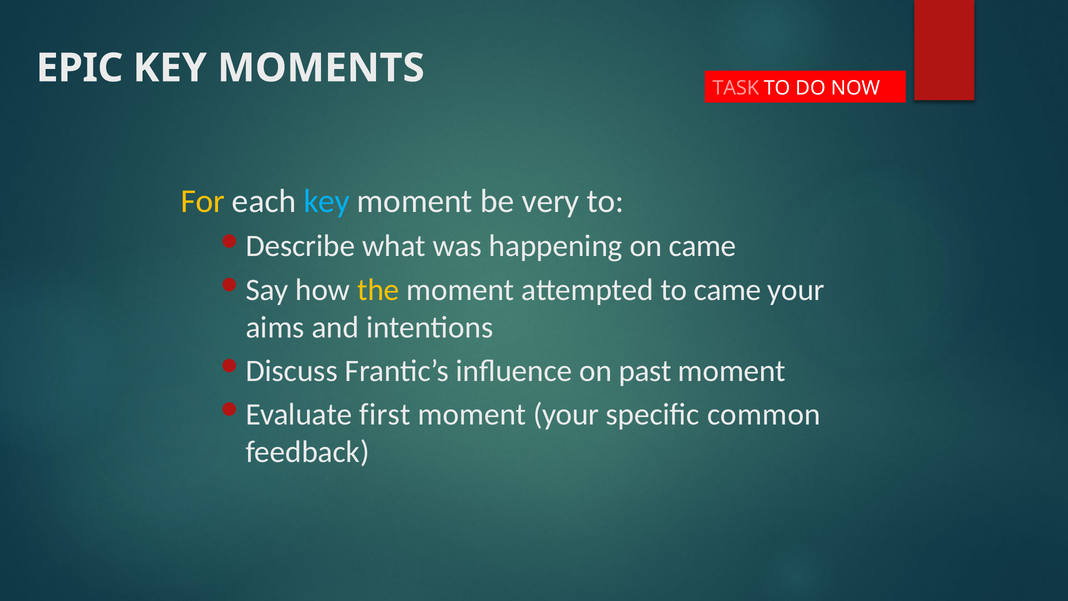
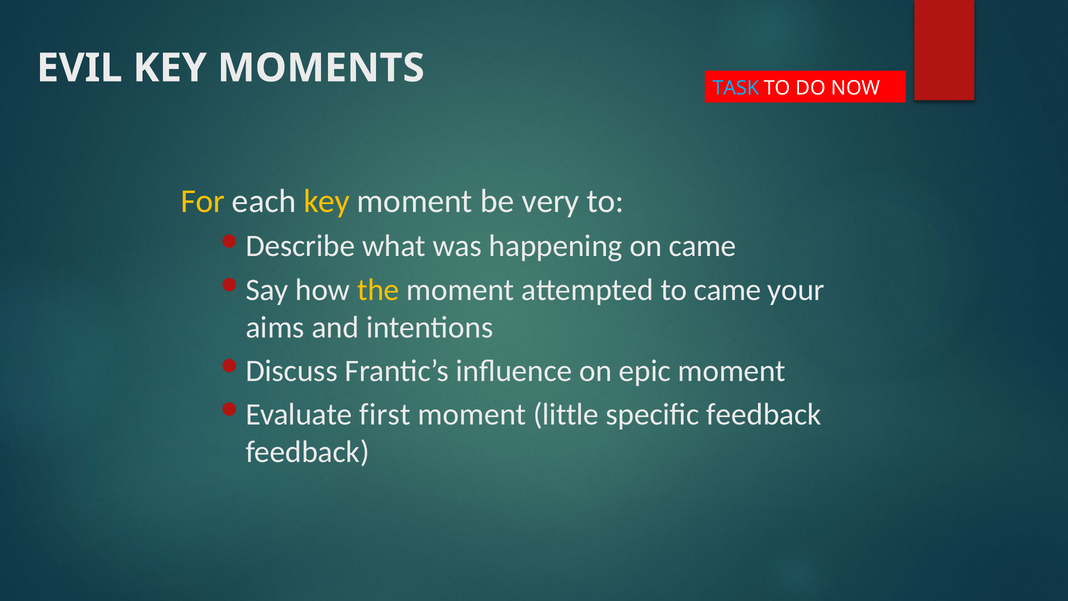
EPIC: EPIC -> EVIL
TASK colour: pink -> light blue
key at (327, 201) colour: light blue -> yellow
past: past -> epic
moment your: your -> little
specific common: common -> feedback
